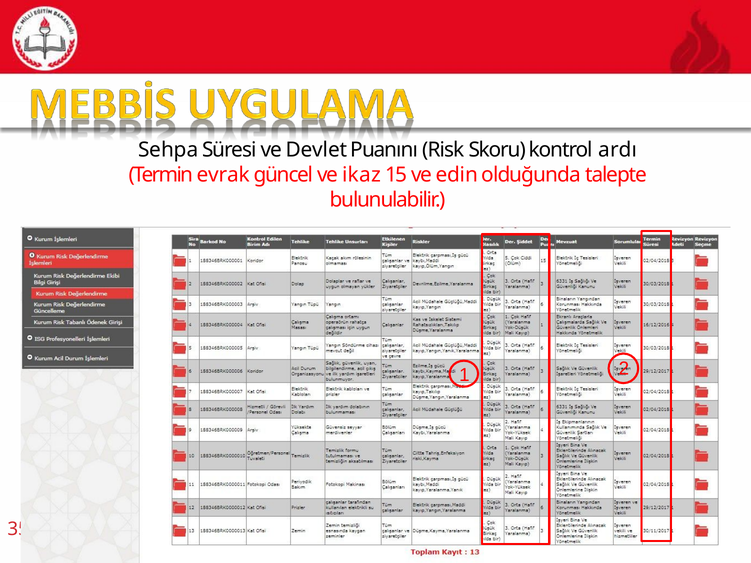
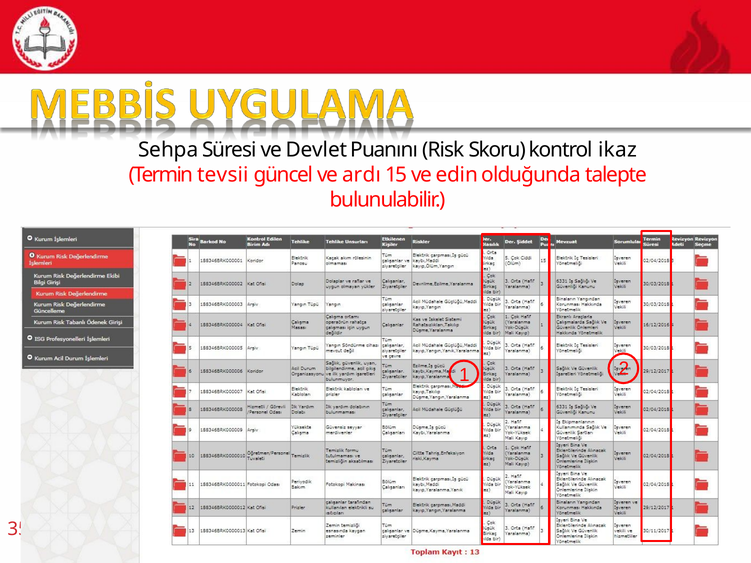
ardı: ardı -> ikaz
evrak: evrak -> tevsii
ikaz: ikaz -> ardı
